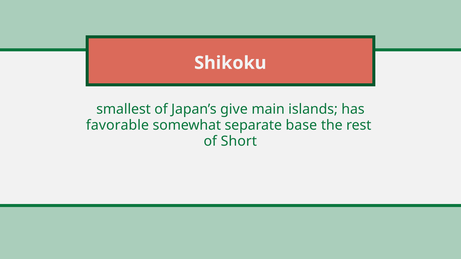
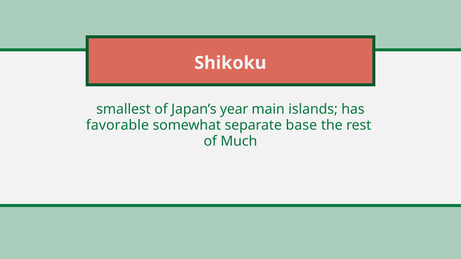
give: give -> year
Short: Short -> Much
